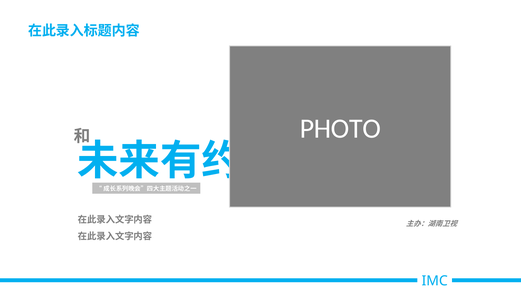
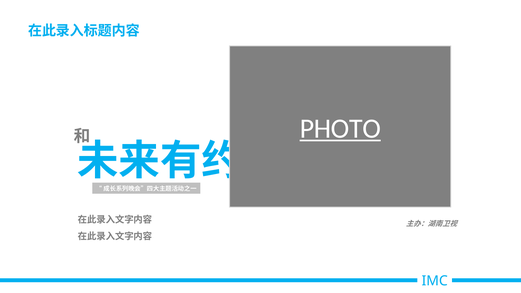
PHOTO underline: none -> present
